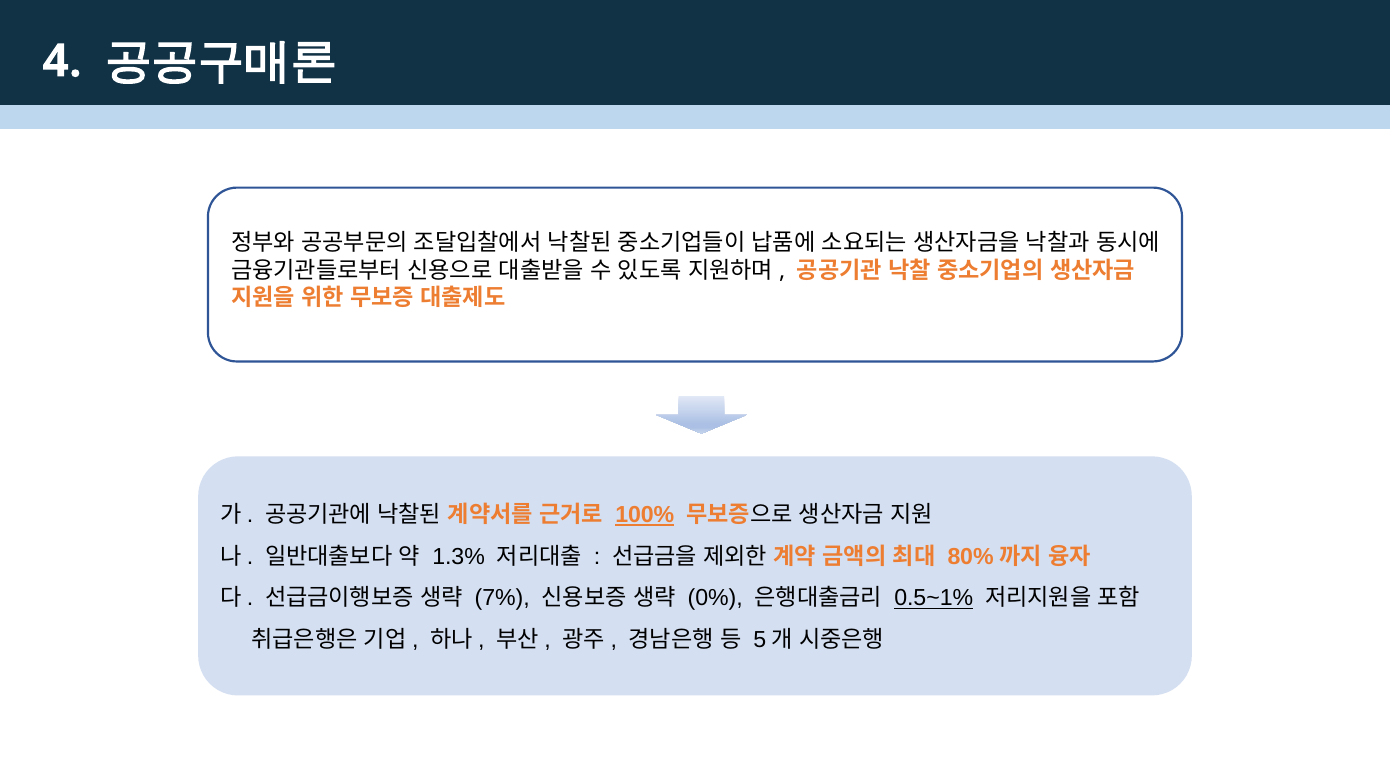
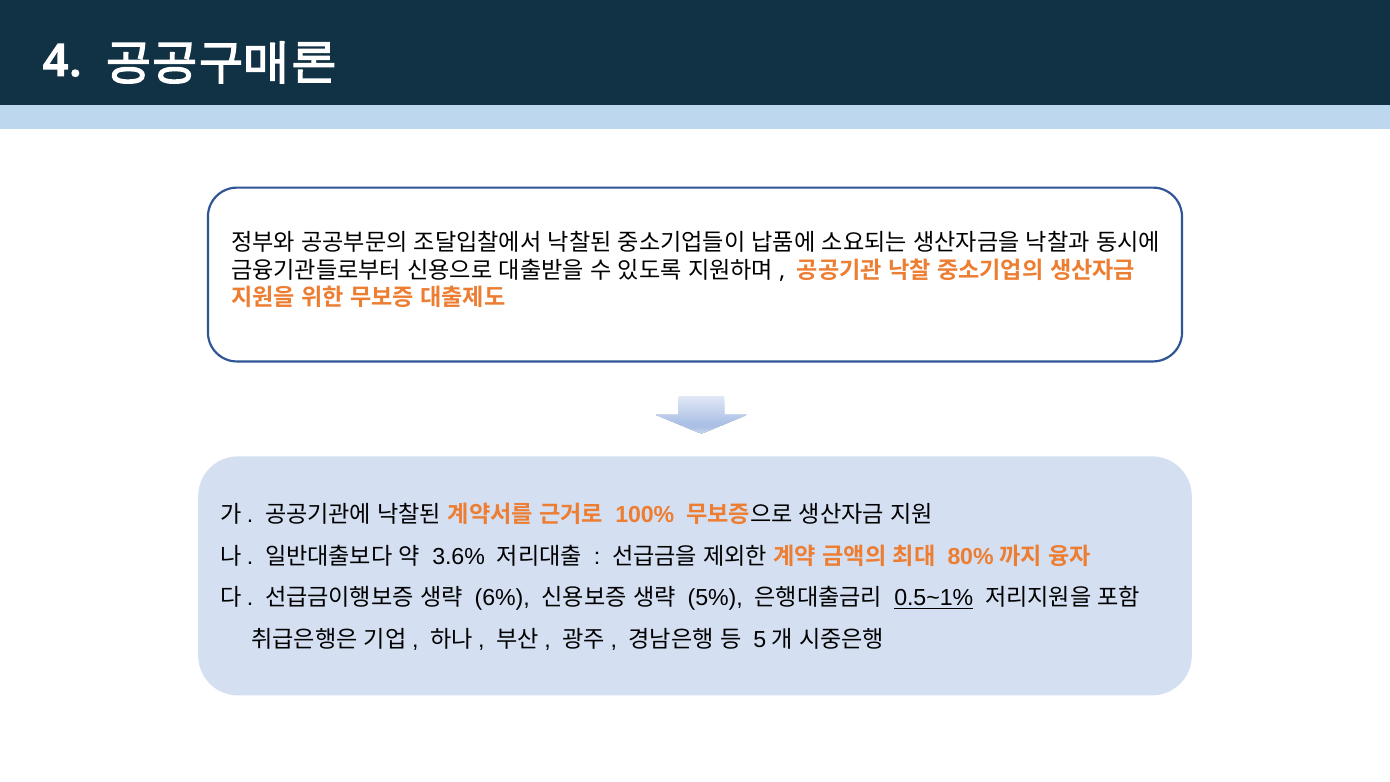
100% underline: present -> none
1.3%: 1.3% -> 3.6%
7%: 7% -> 6%
0%: 0% -> 5%
